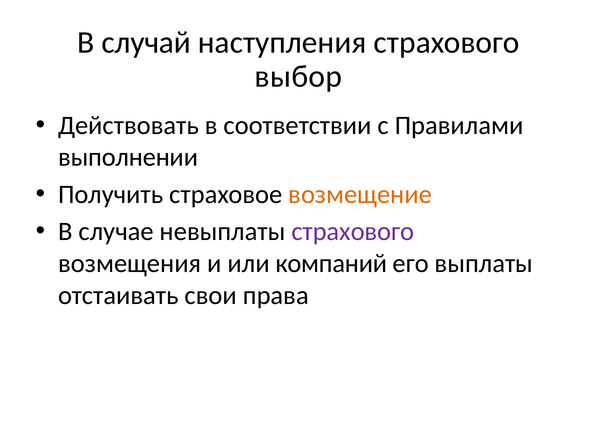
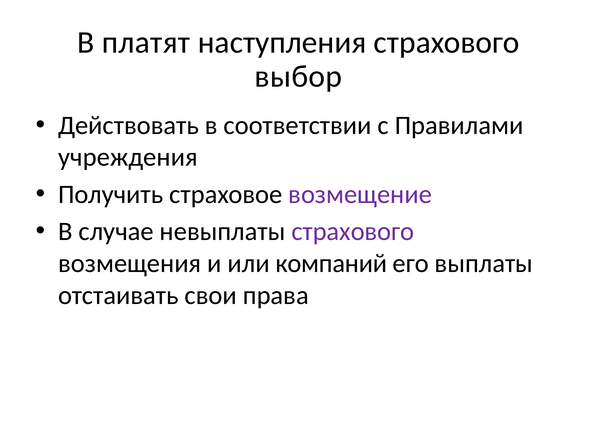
случай: случай -> платят
выполнении: выполнении -> учреждения
возмещение colour: orange -> purple
